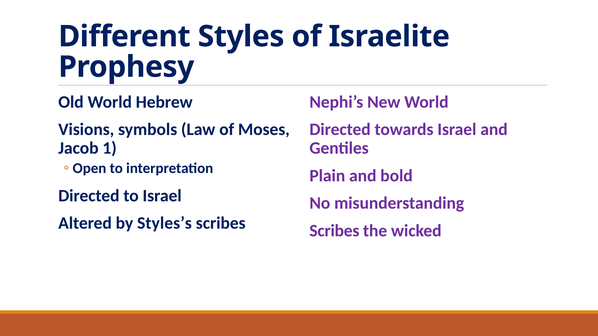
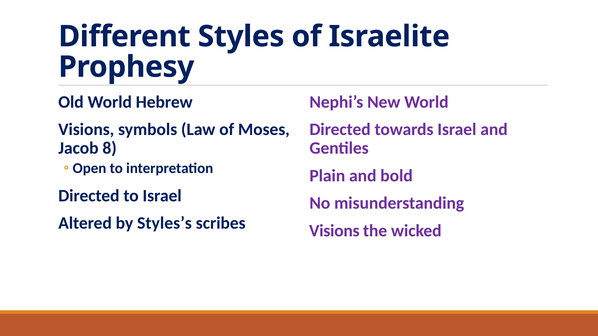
1: 1 -> 8
Scribes at (334, 231): Scribes -> Visions
